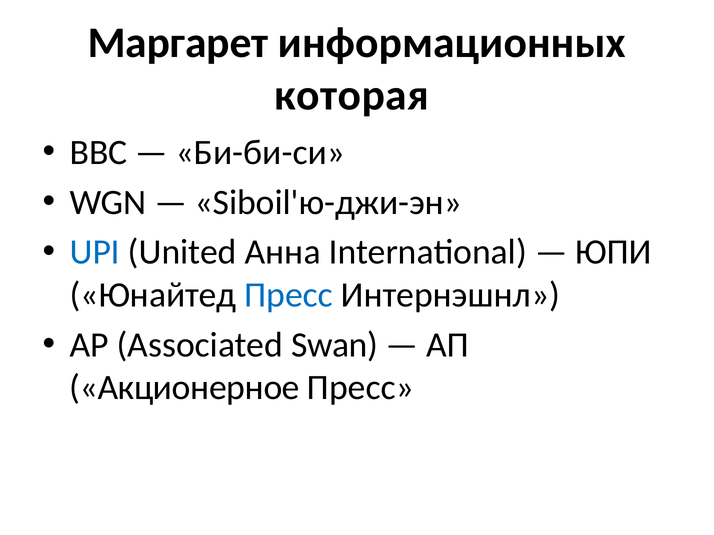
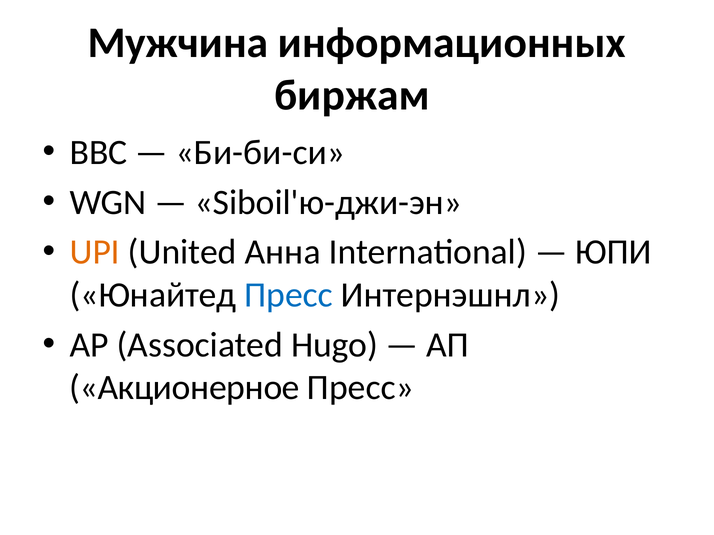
Маргарет: Маргарет -> Мужчина
которая: которая -> биржам
UPI colour: blue -> orange
Swan: Swan -> Hugo
